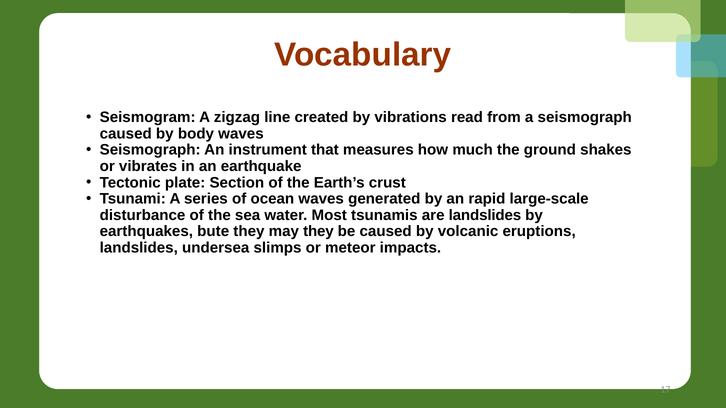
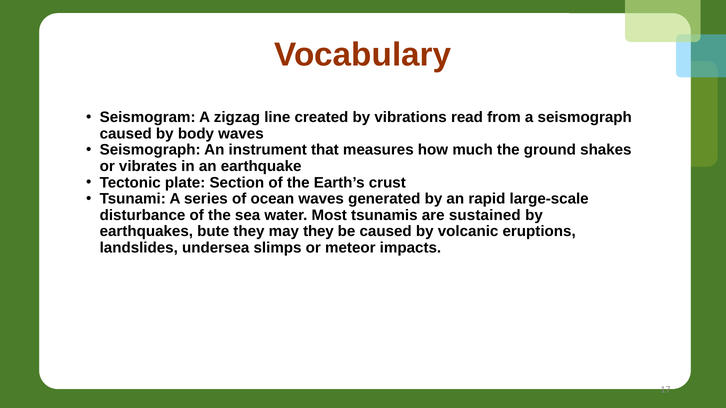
are landslides: landslides -> sustained
